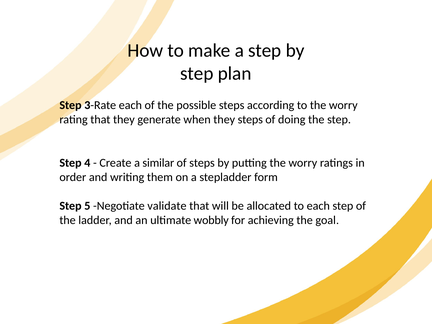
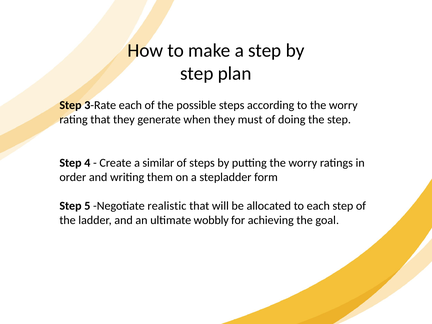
they steps: steps -> must
validate: validate -> realistic
